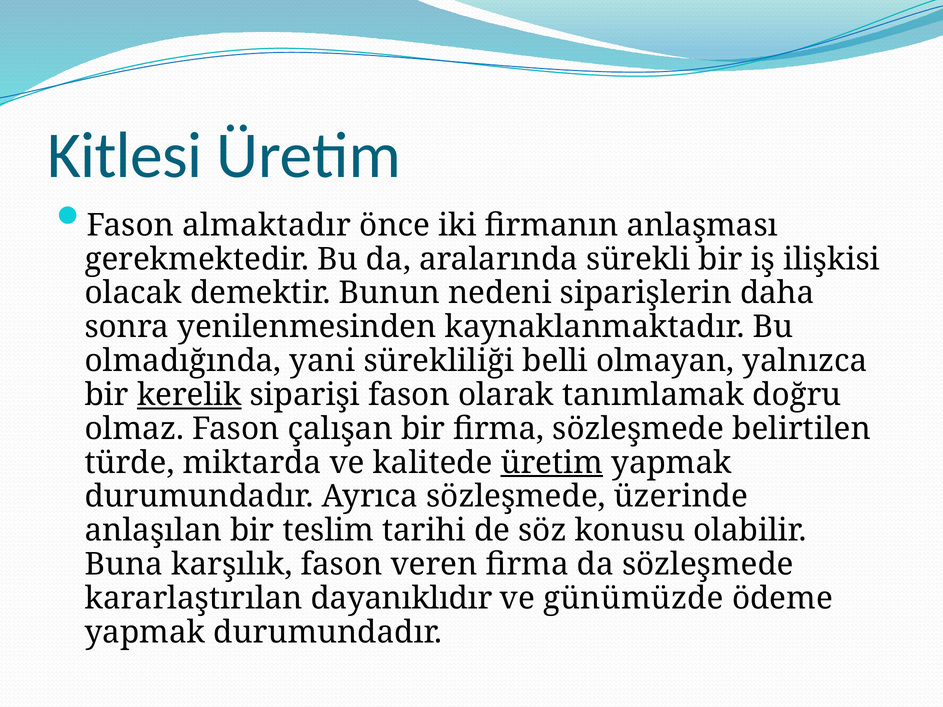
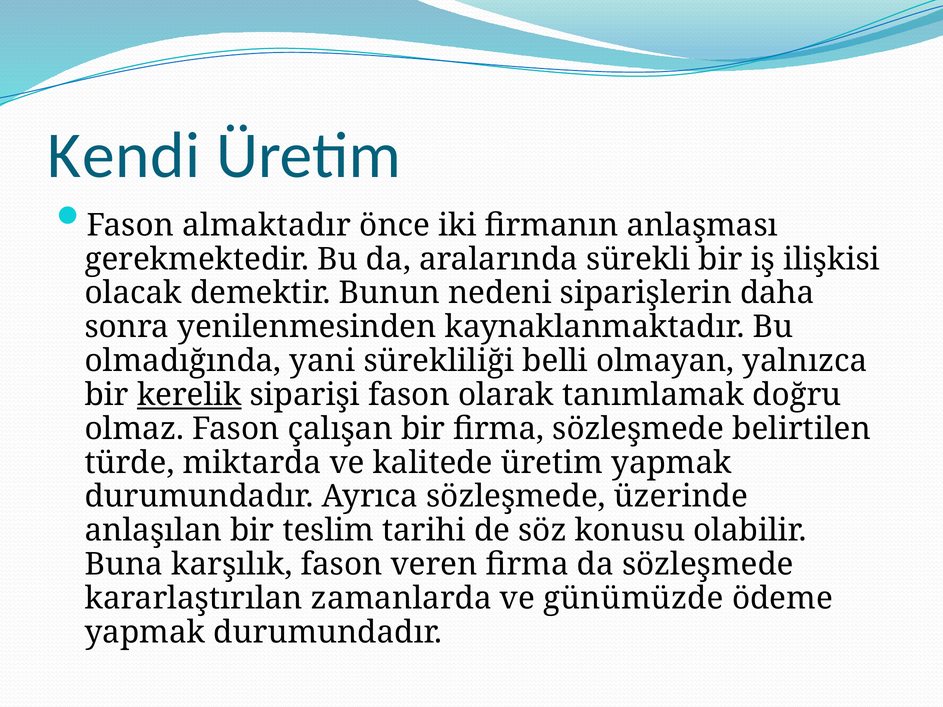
Kitlesi: Kitlesi -> Kendi
üretim at (552, 463) underline: present -> none
dayanıklıdır: dayanıklıdır -> zamanlarda
